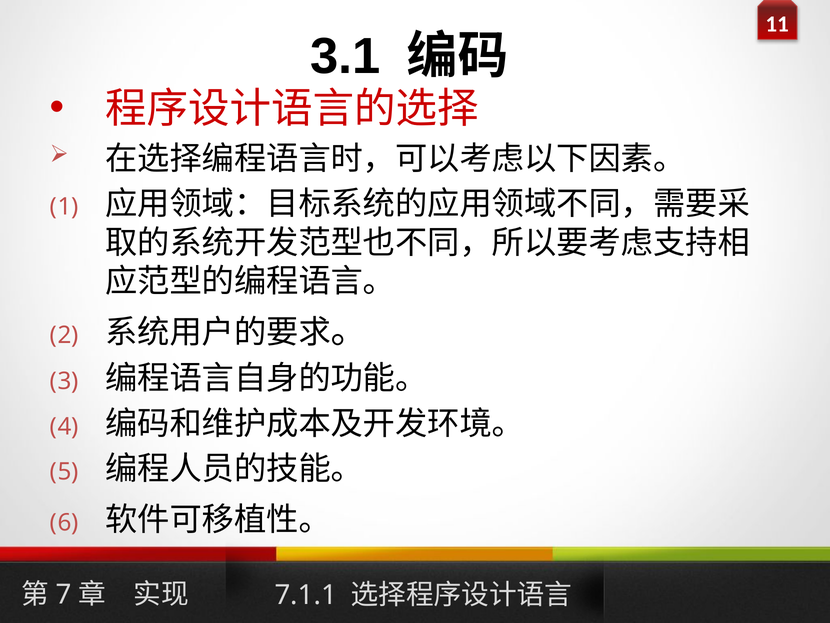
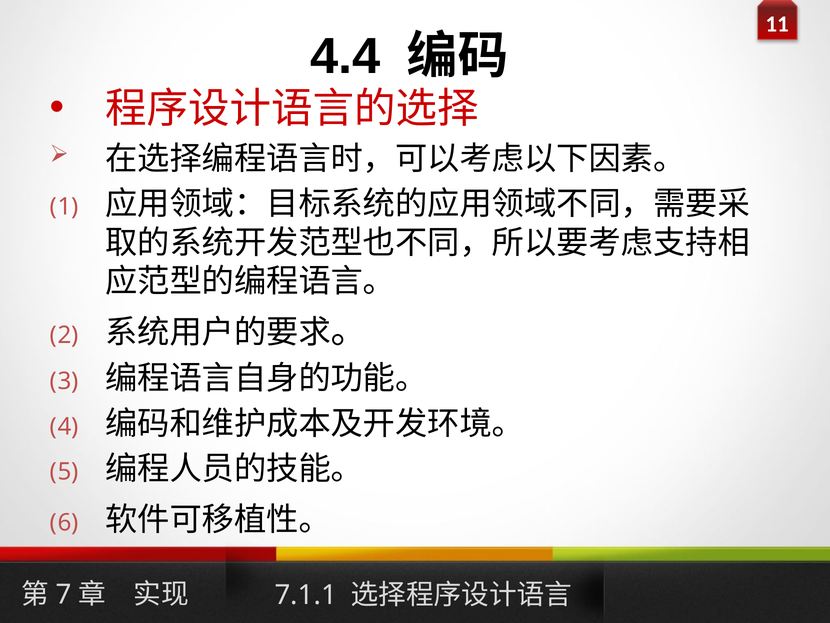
3.1: 3.1 -> 4.4
